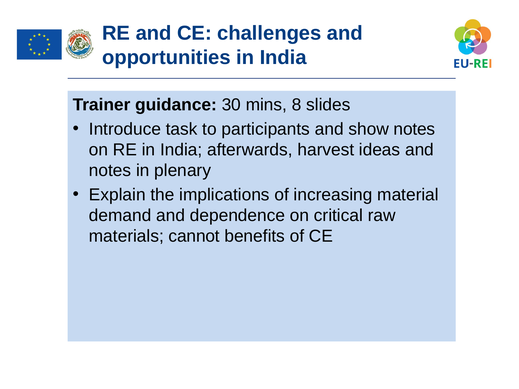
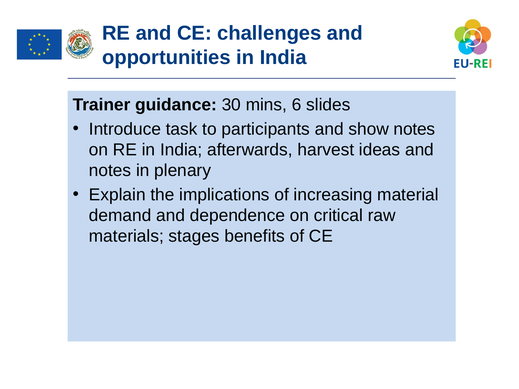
8: 8 -> 6
cannot: cannot -> stages
